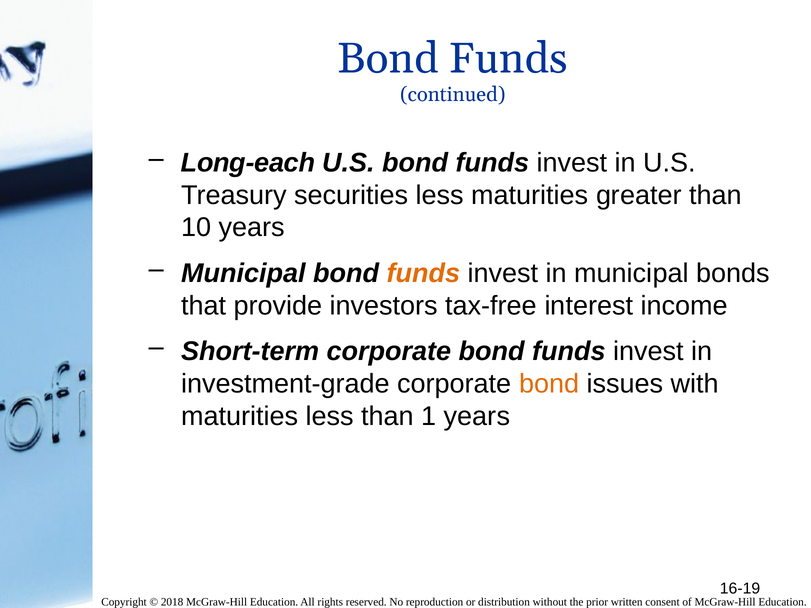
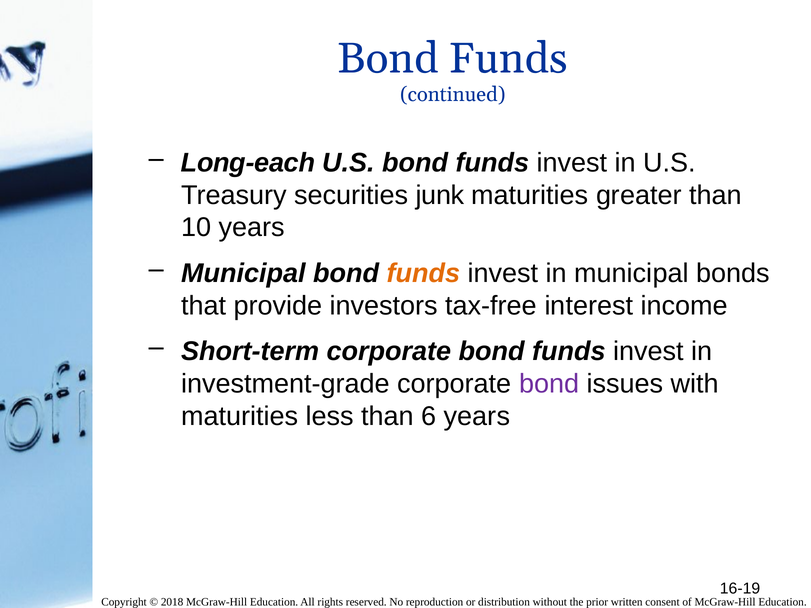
securities less: less -> junk
bond at (549, 384) colour: orange -> purple
1: 1 -> 6
